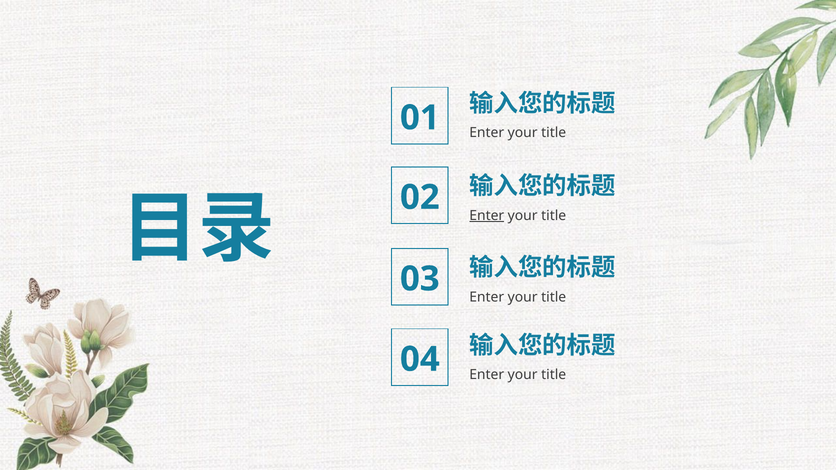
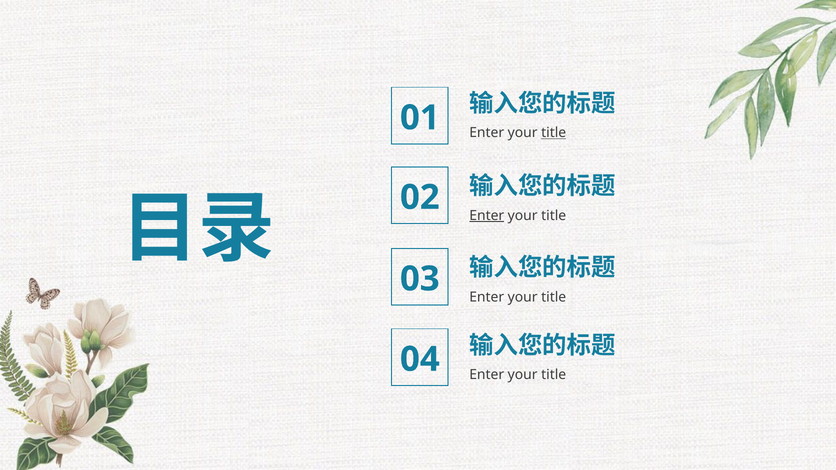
title at (554, 133) underline: none -> present
